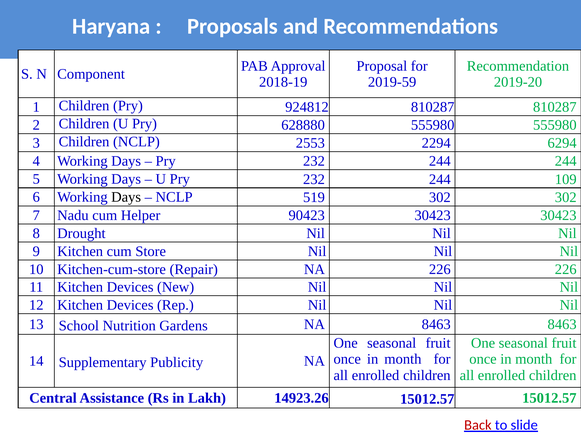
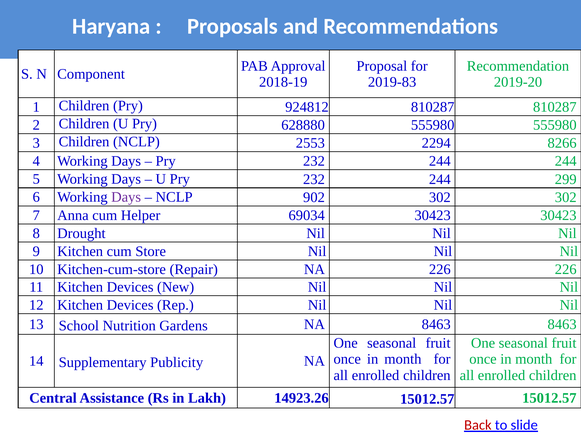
2019-59: 2019-59 -> 2019-83
6294: 6294 -> 8266
109: 109 -> 299
Days at (126, 197) colour: black -> purple
519: 519 -> 902
Nadu: Nadu -> Anna
90423: 90423 -> 69034
